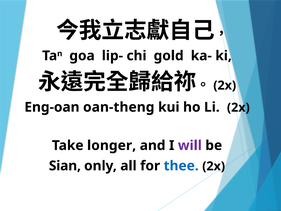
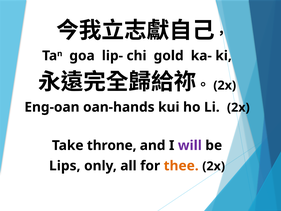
oan-theng: oan-theng -> oan-hands
longer: longer -> throne
Sian: Sian -> Lips
thee colour: blue -> orange
